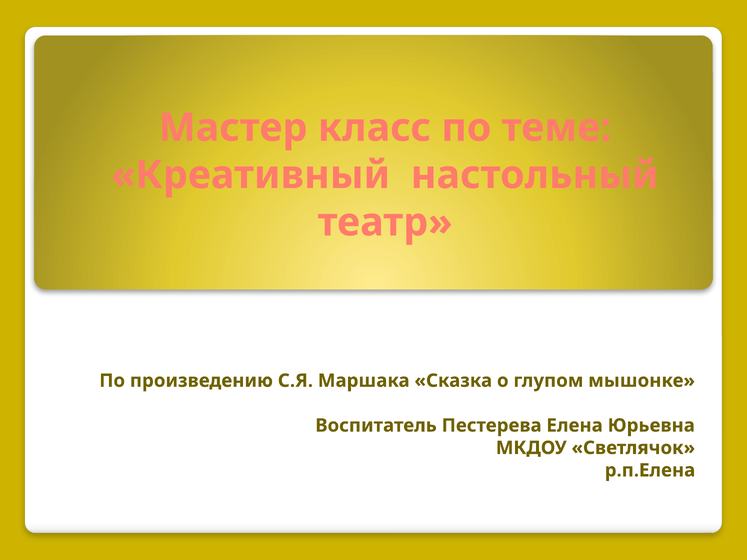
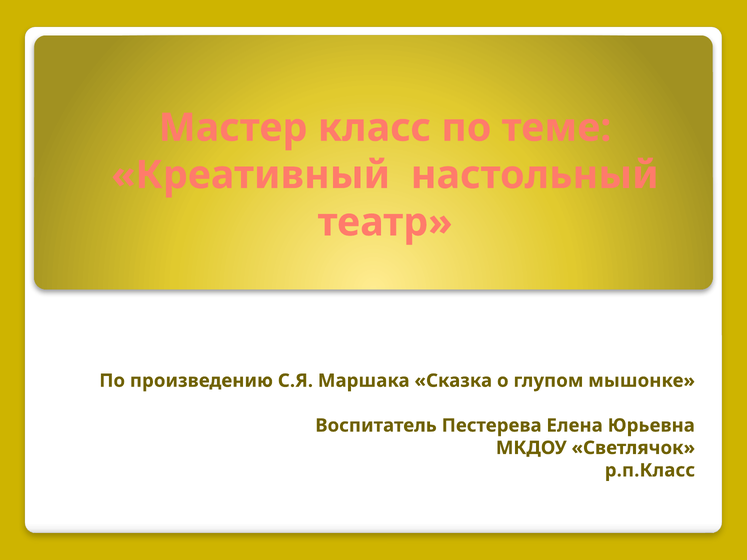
р.п.Елена: р.п.Елена -> р.п.Класс
